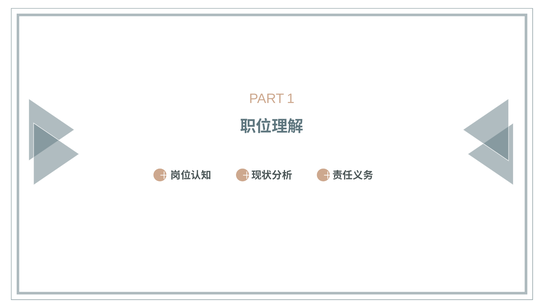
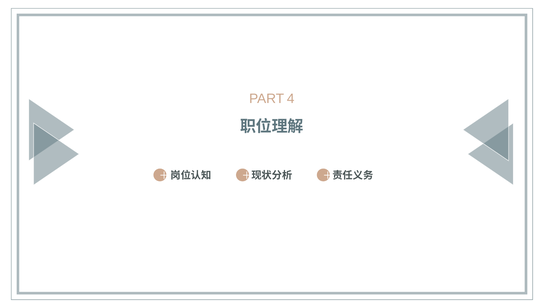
1: 1 -> 4
